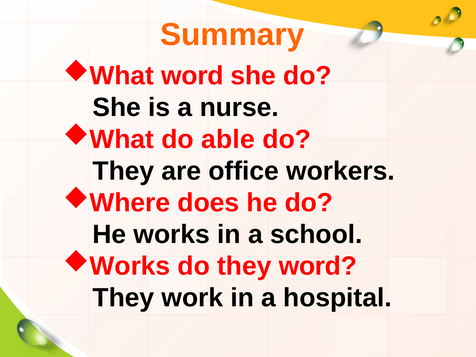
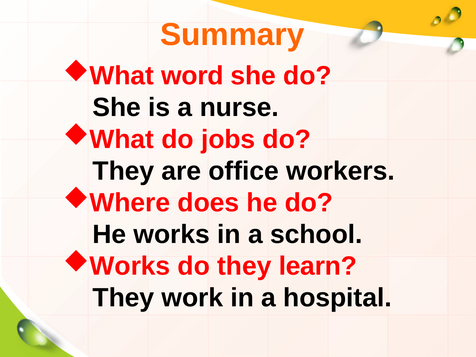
able: able -> jobs
they word: word -> learn
